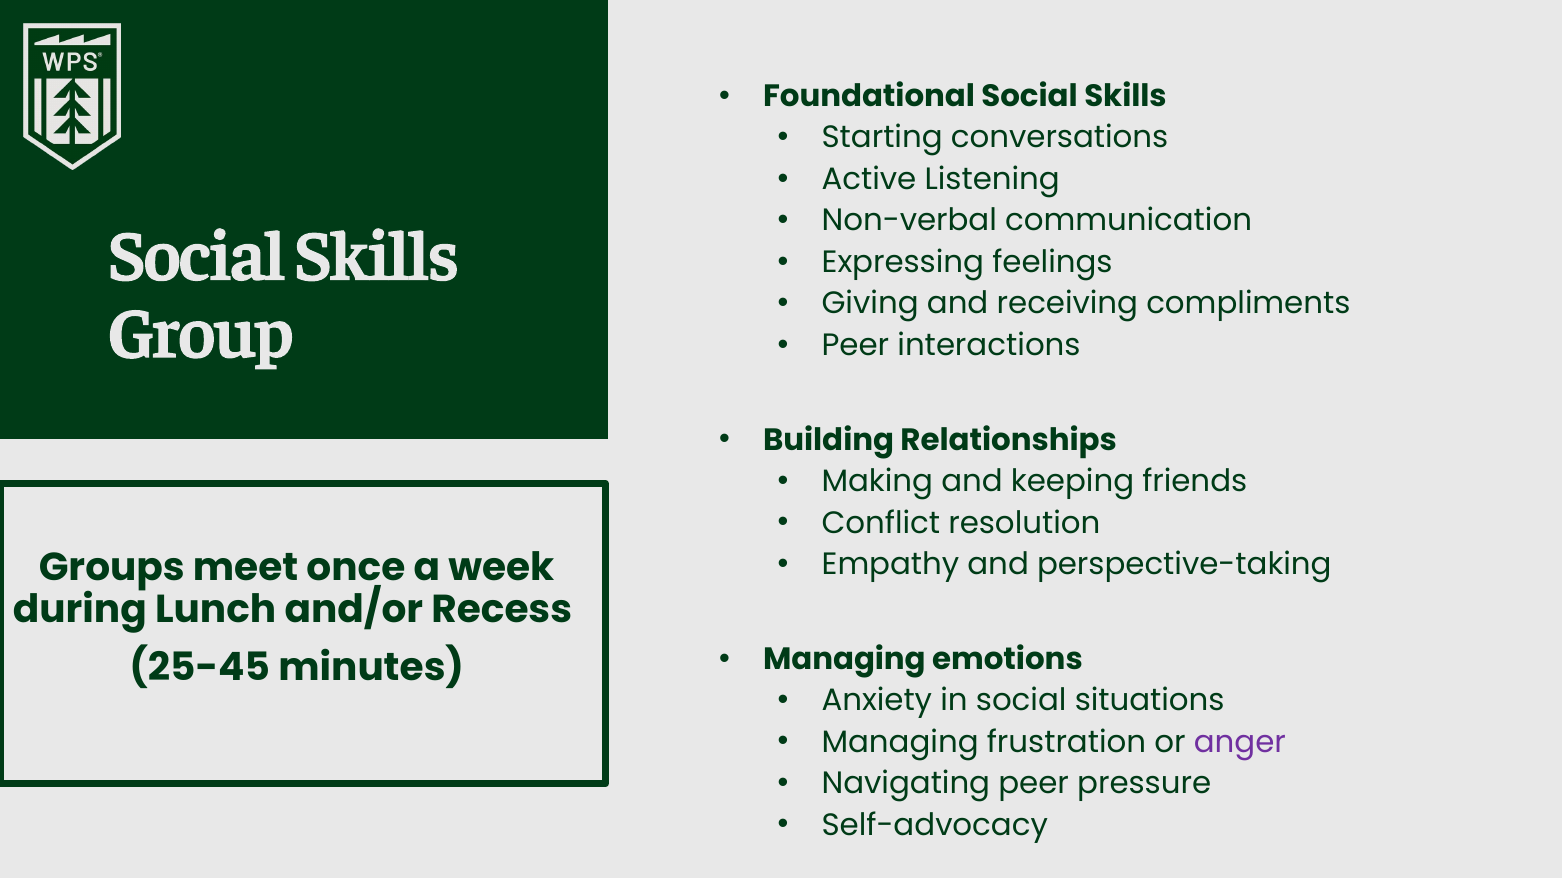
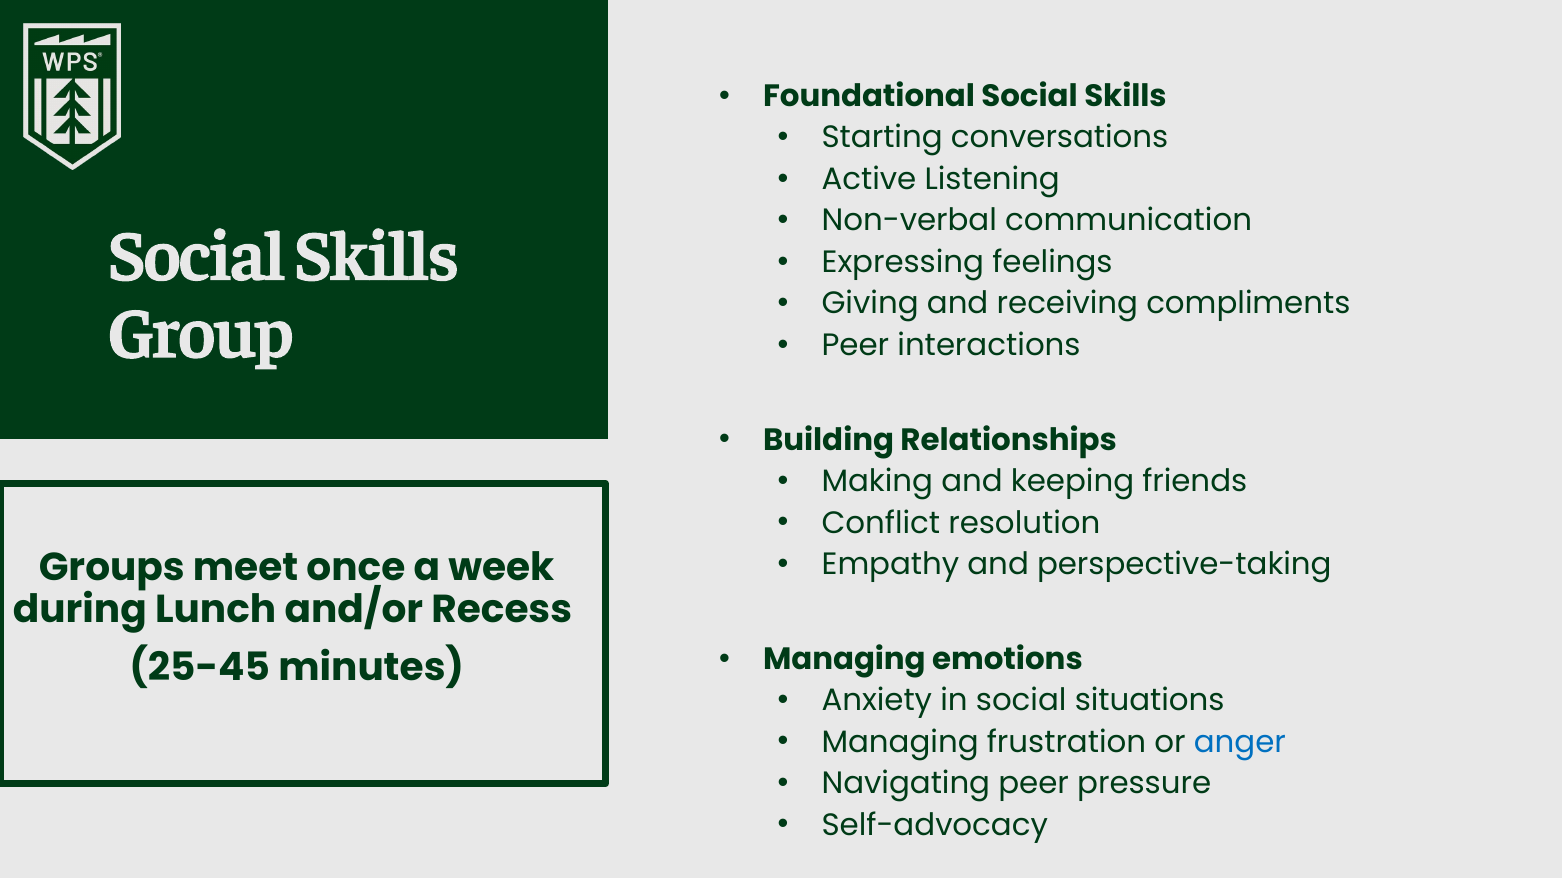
anger colour: purple -> blue
